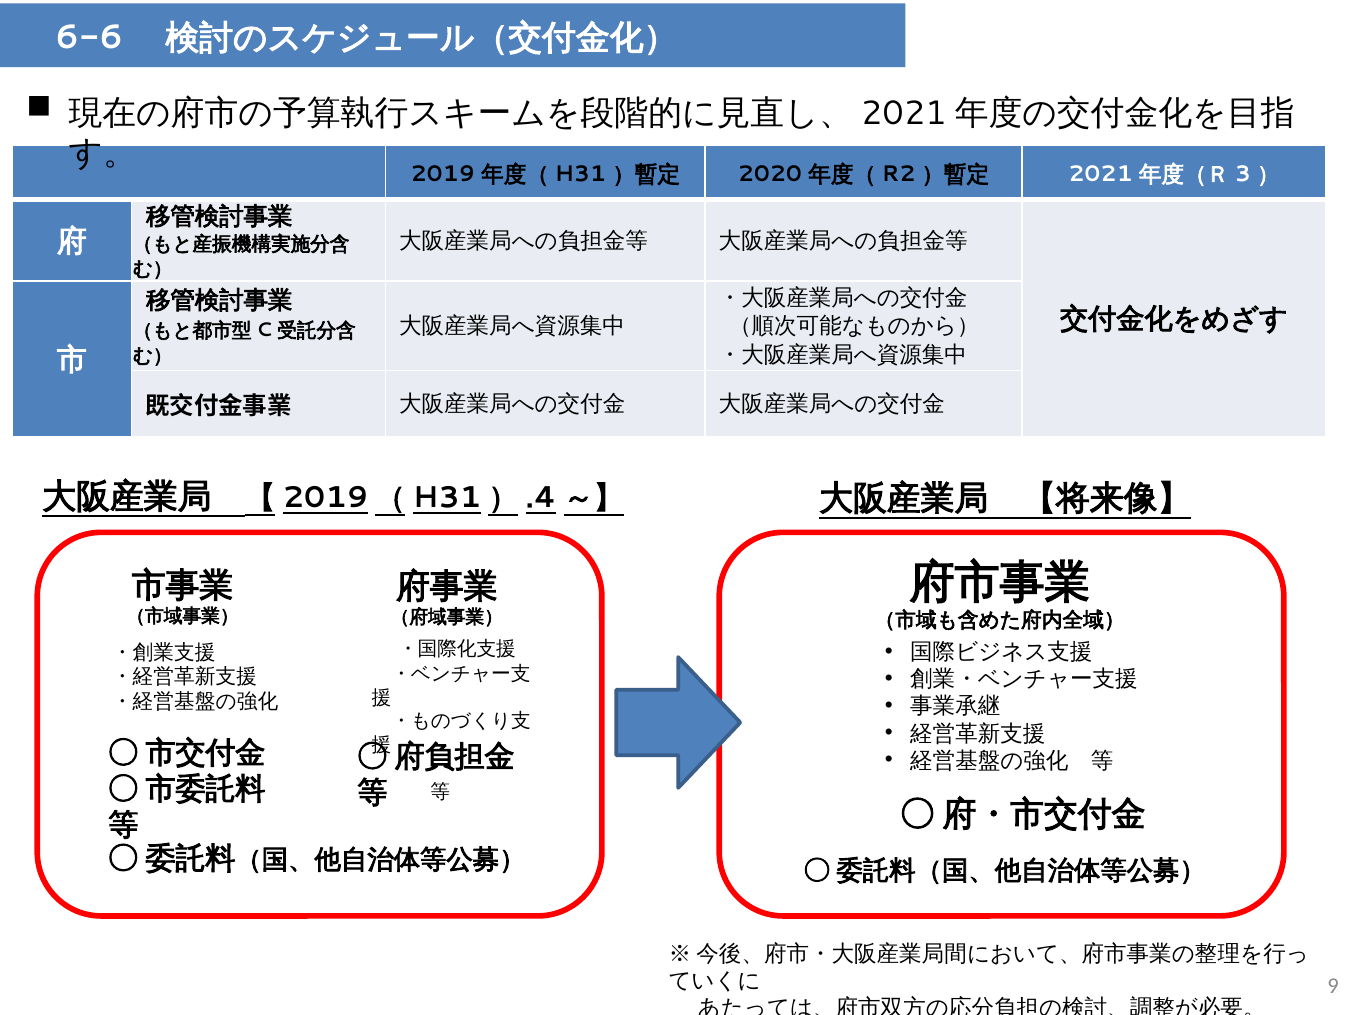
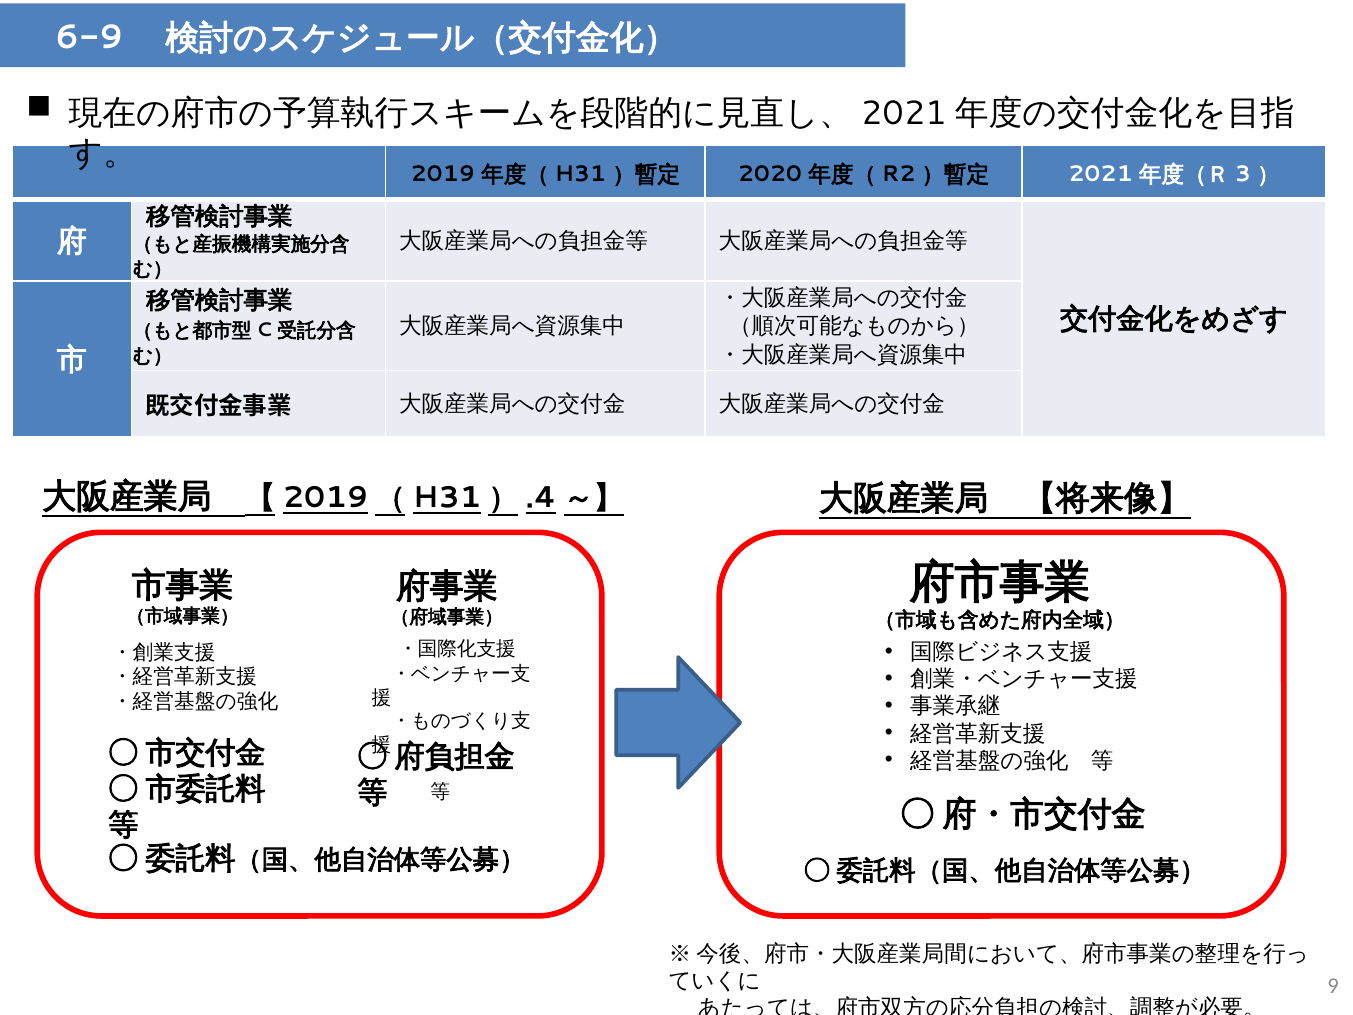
6-6: 6-6 -> 6-9
